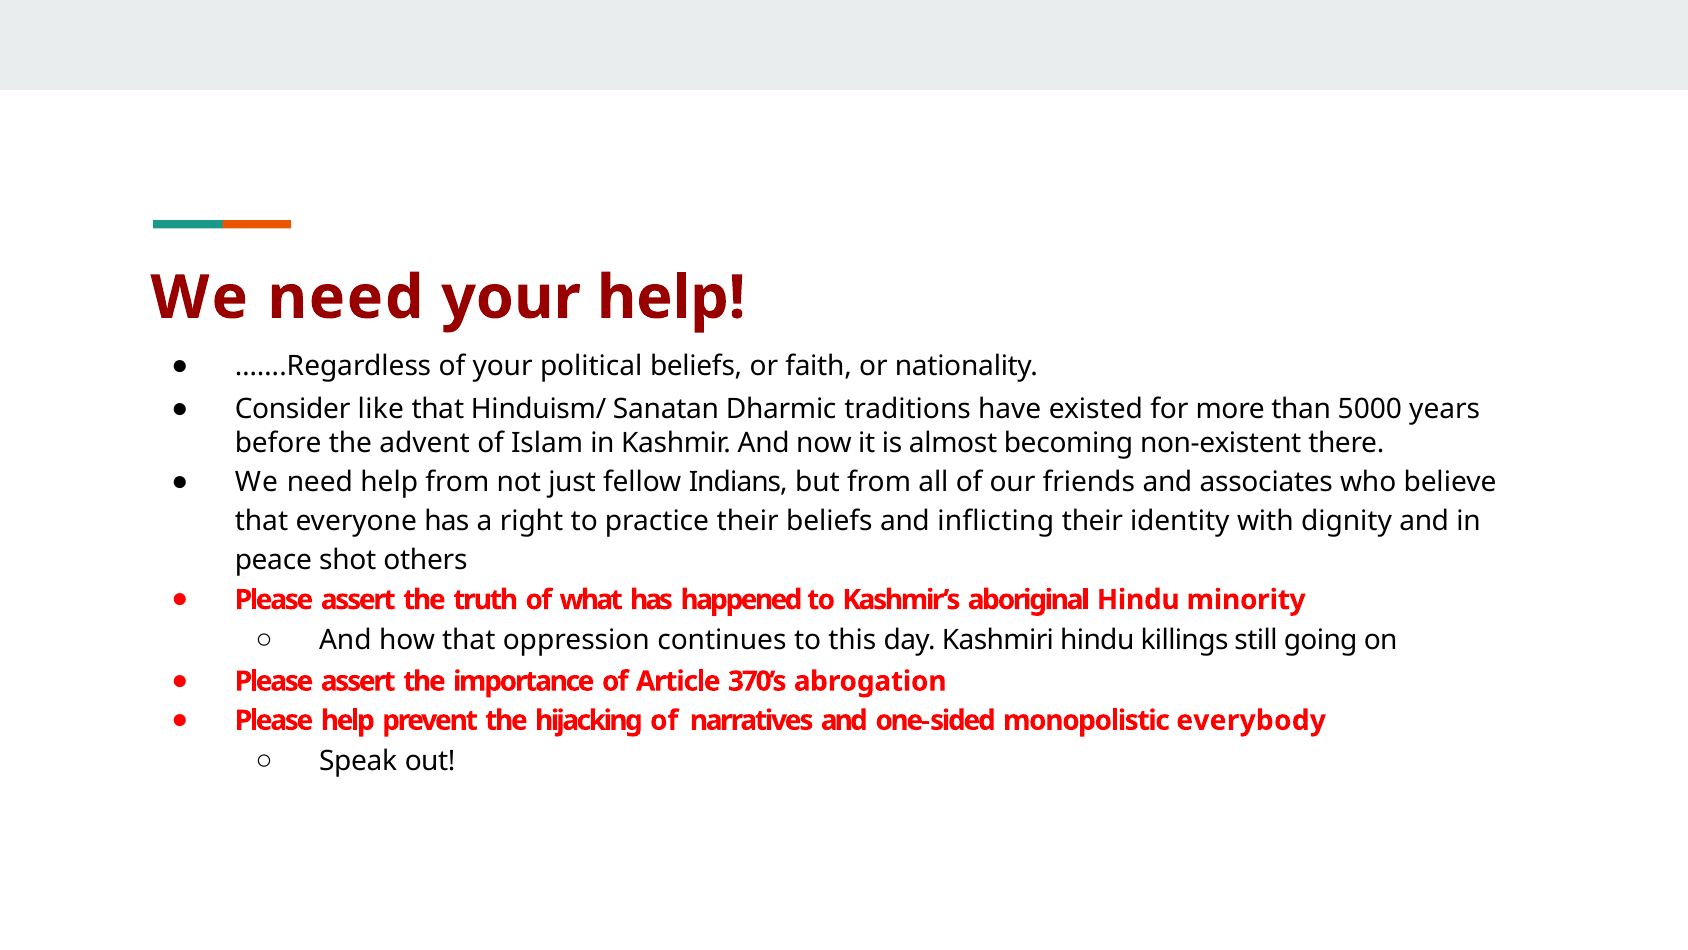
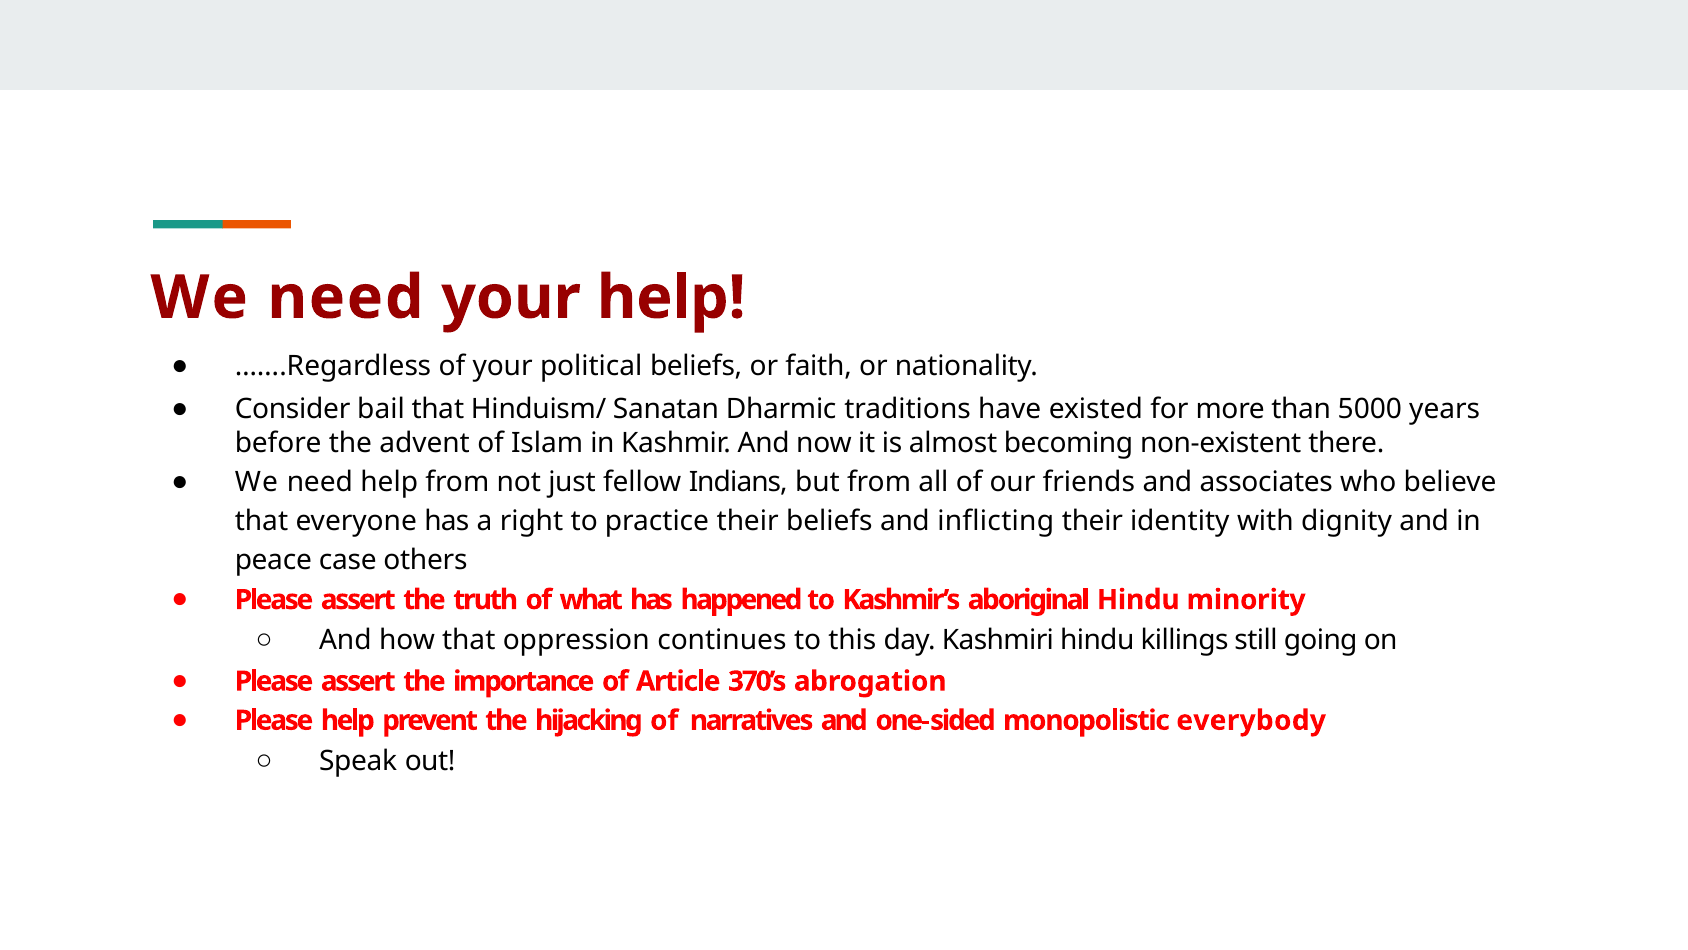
like: like -> bail
shot: shot -> case
